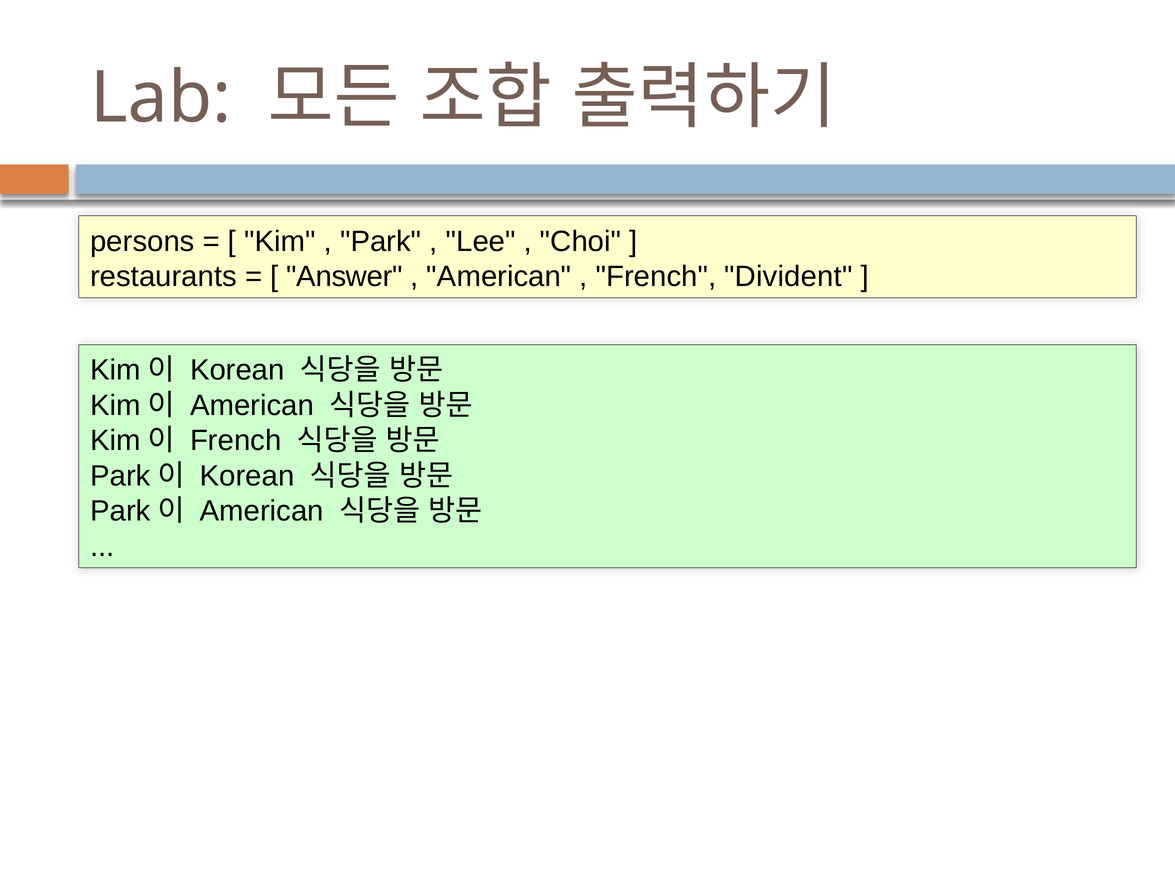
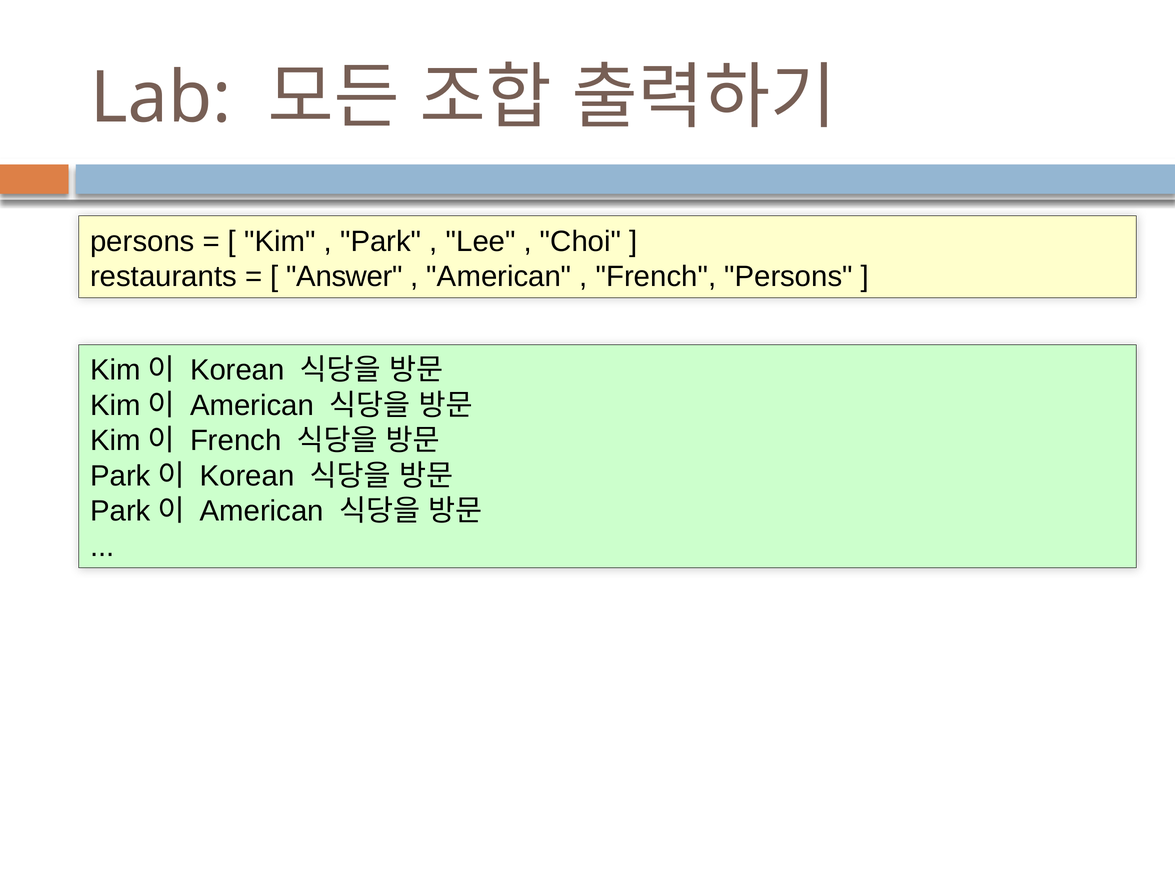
French Divident: Divident -> Persons
